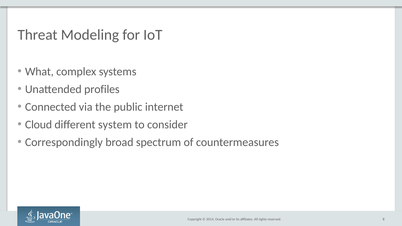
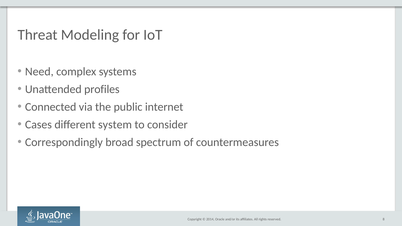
What: What -> Need
Cloud: Cloud -> Cases
